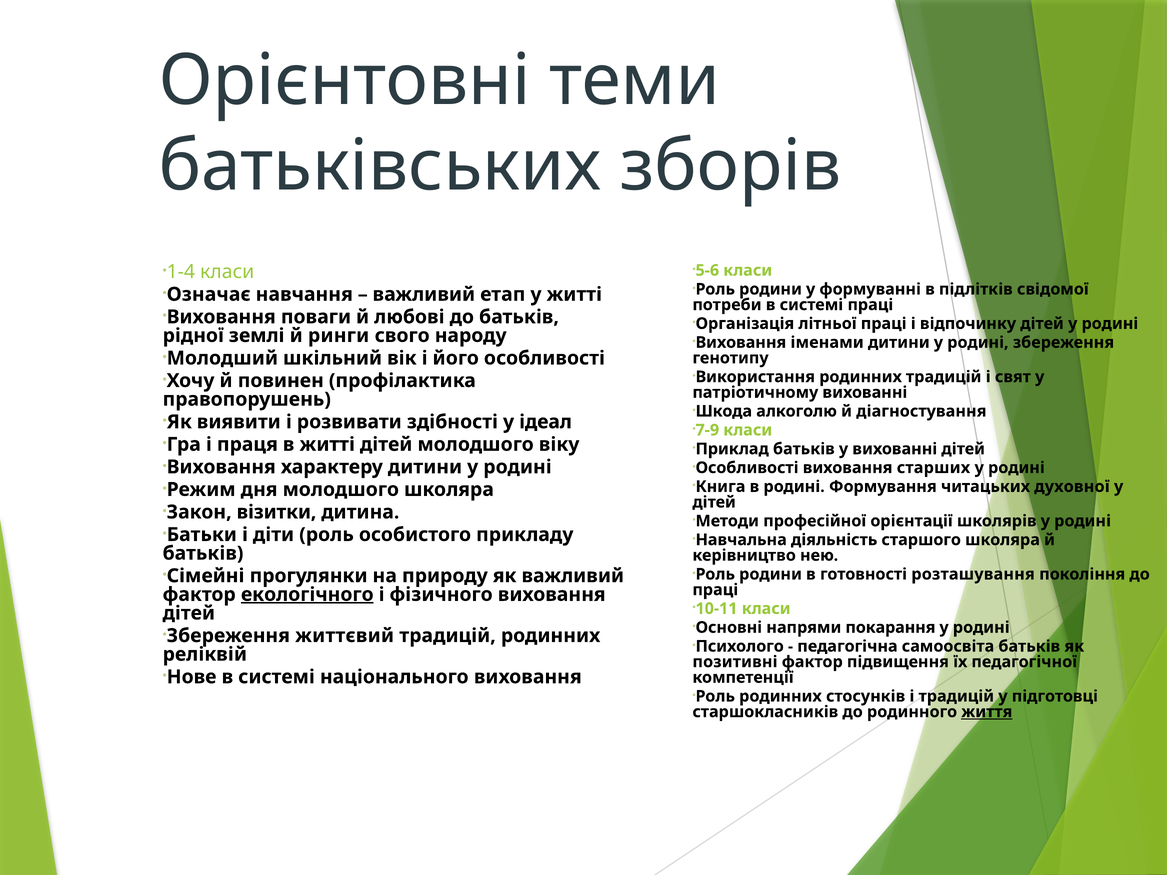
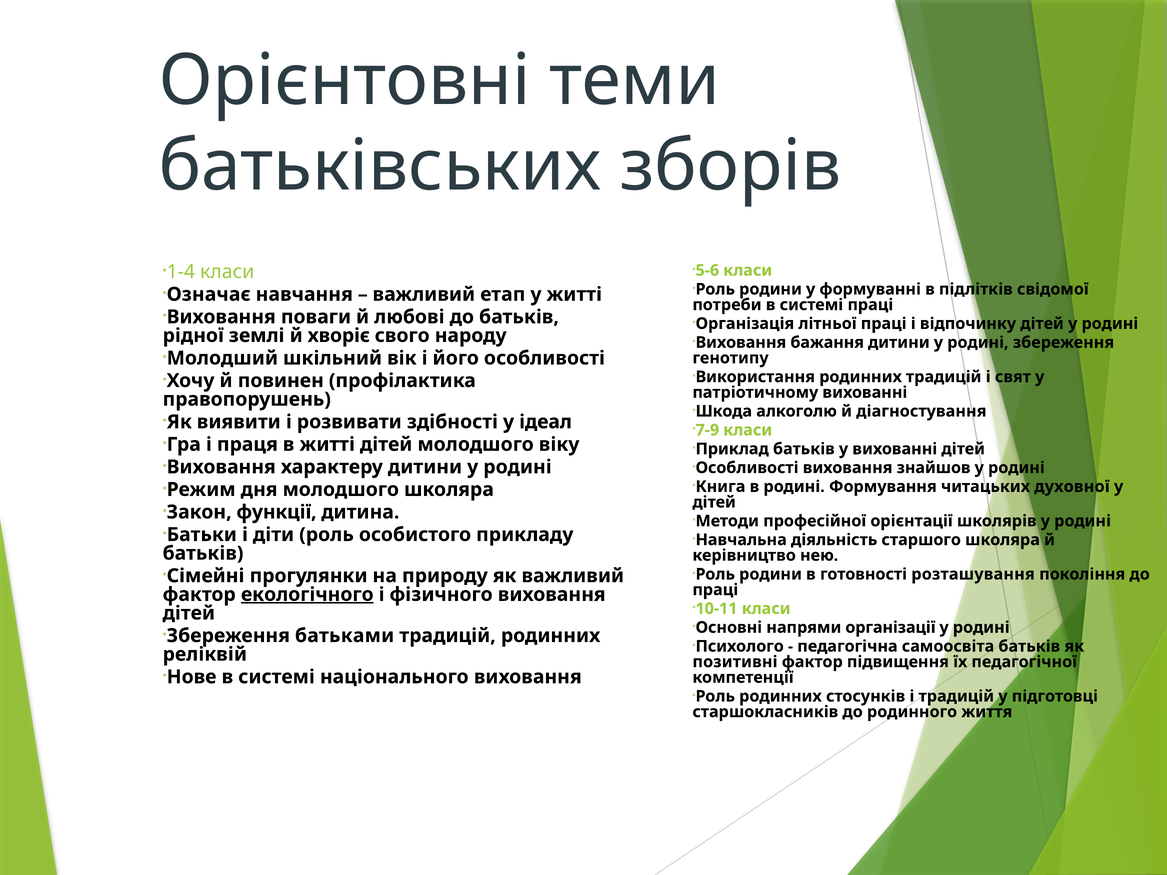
ринги: ринги -> хворіє
іменами: іменами -> бажання
старших: старших -> знайшов
візитки: візитки -> функції
покарання: покарання -> організації
життєвий: життєвий -> батьками
життя underline: present -> none
